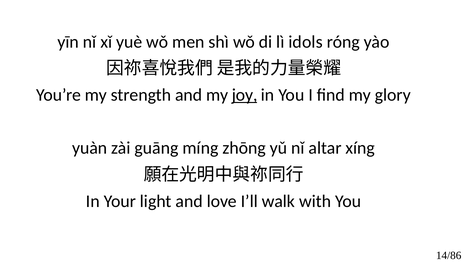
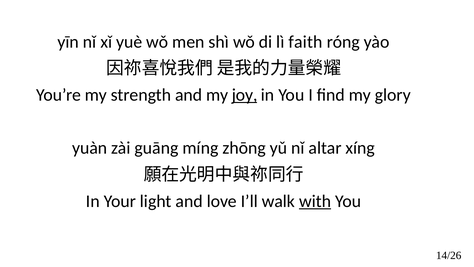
idols: idols -> faith
with underline: none -> present
14/86: 14/86 -> 14/26
